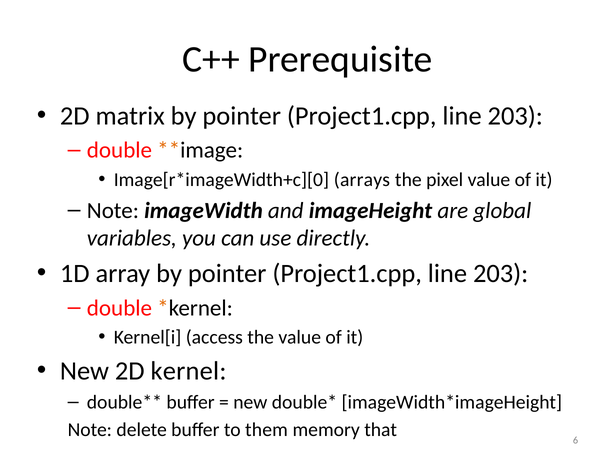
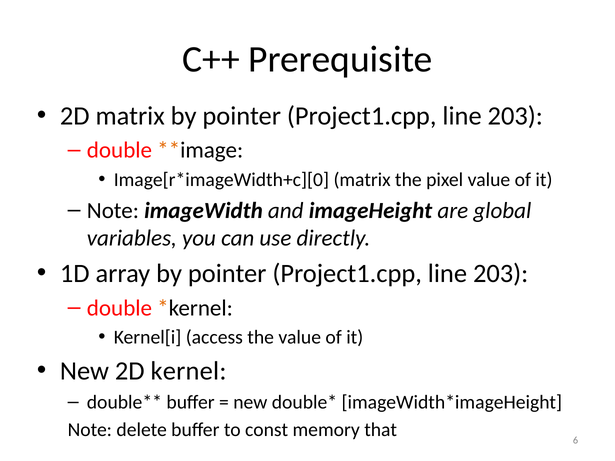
arrays at (362, 180): arrays -> matrix
them: them -> const
